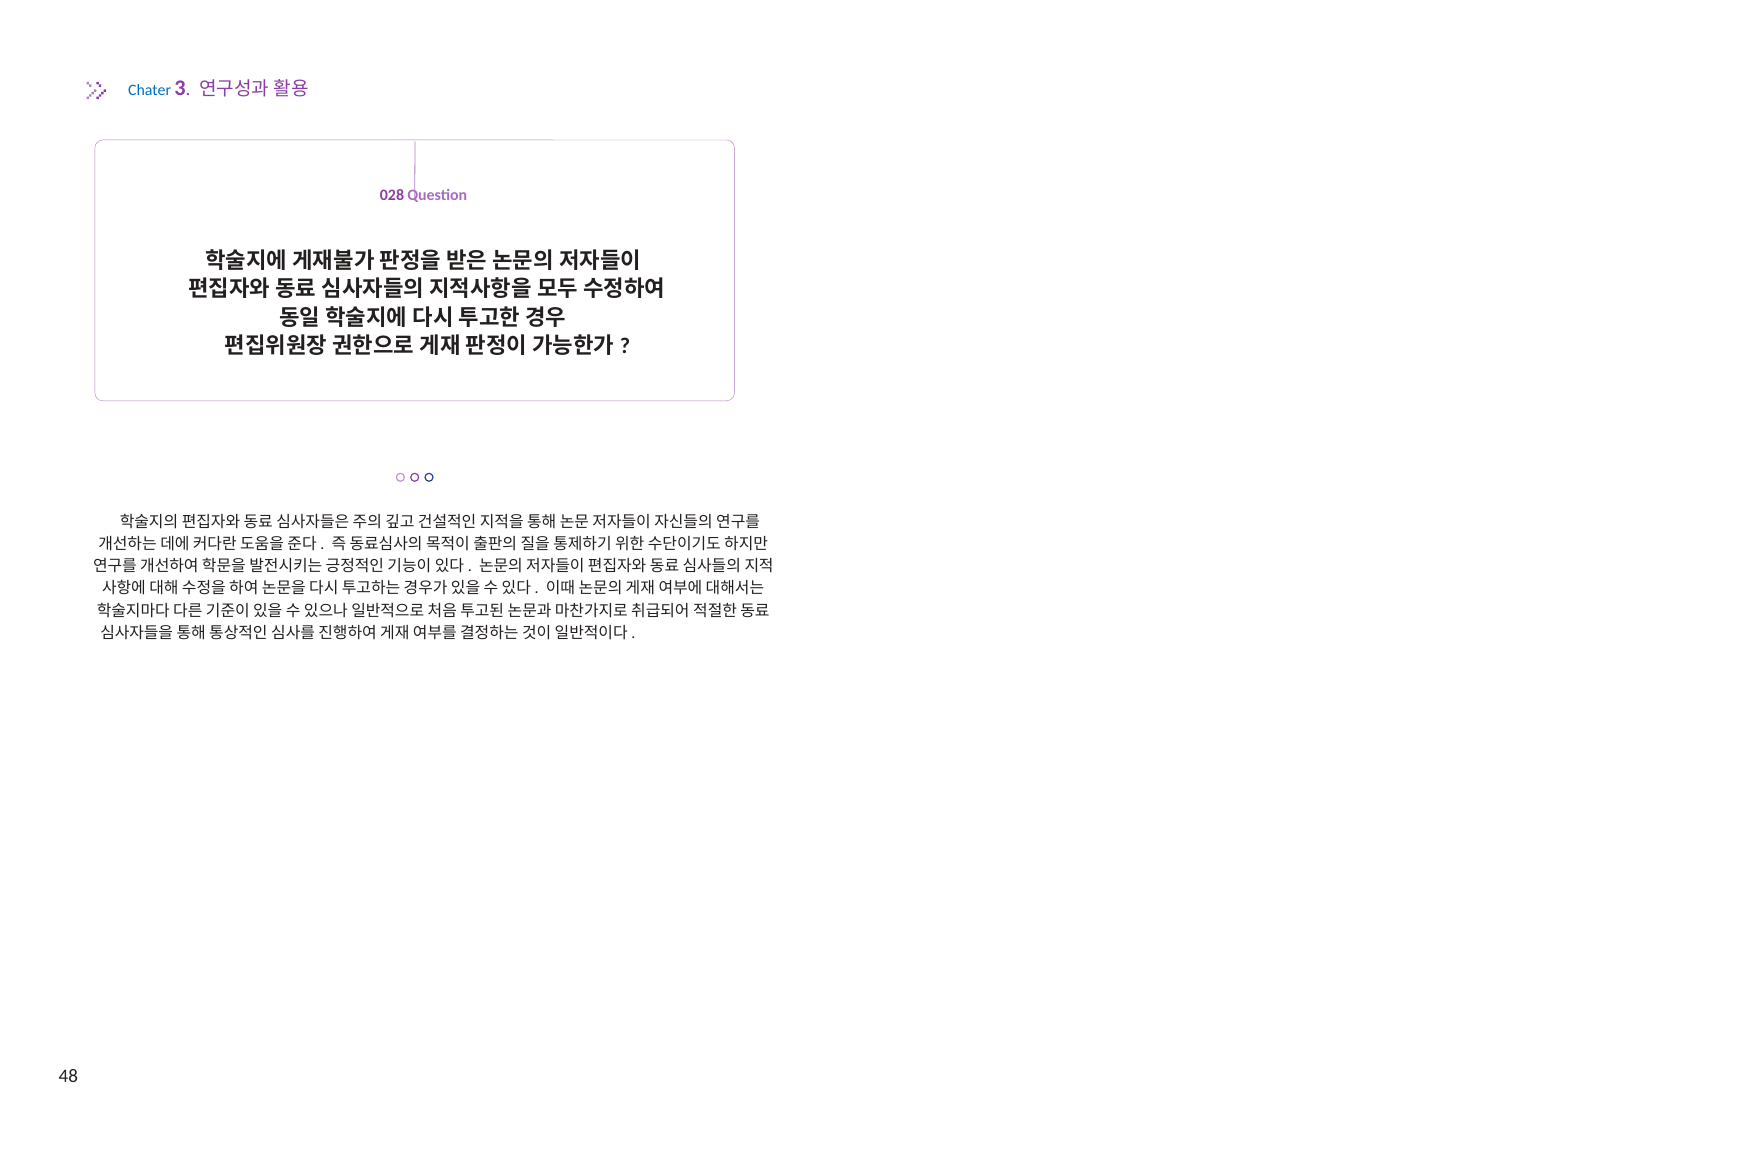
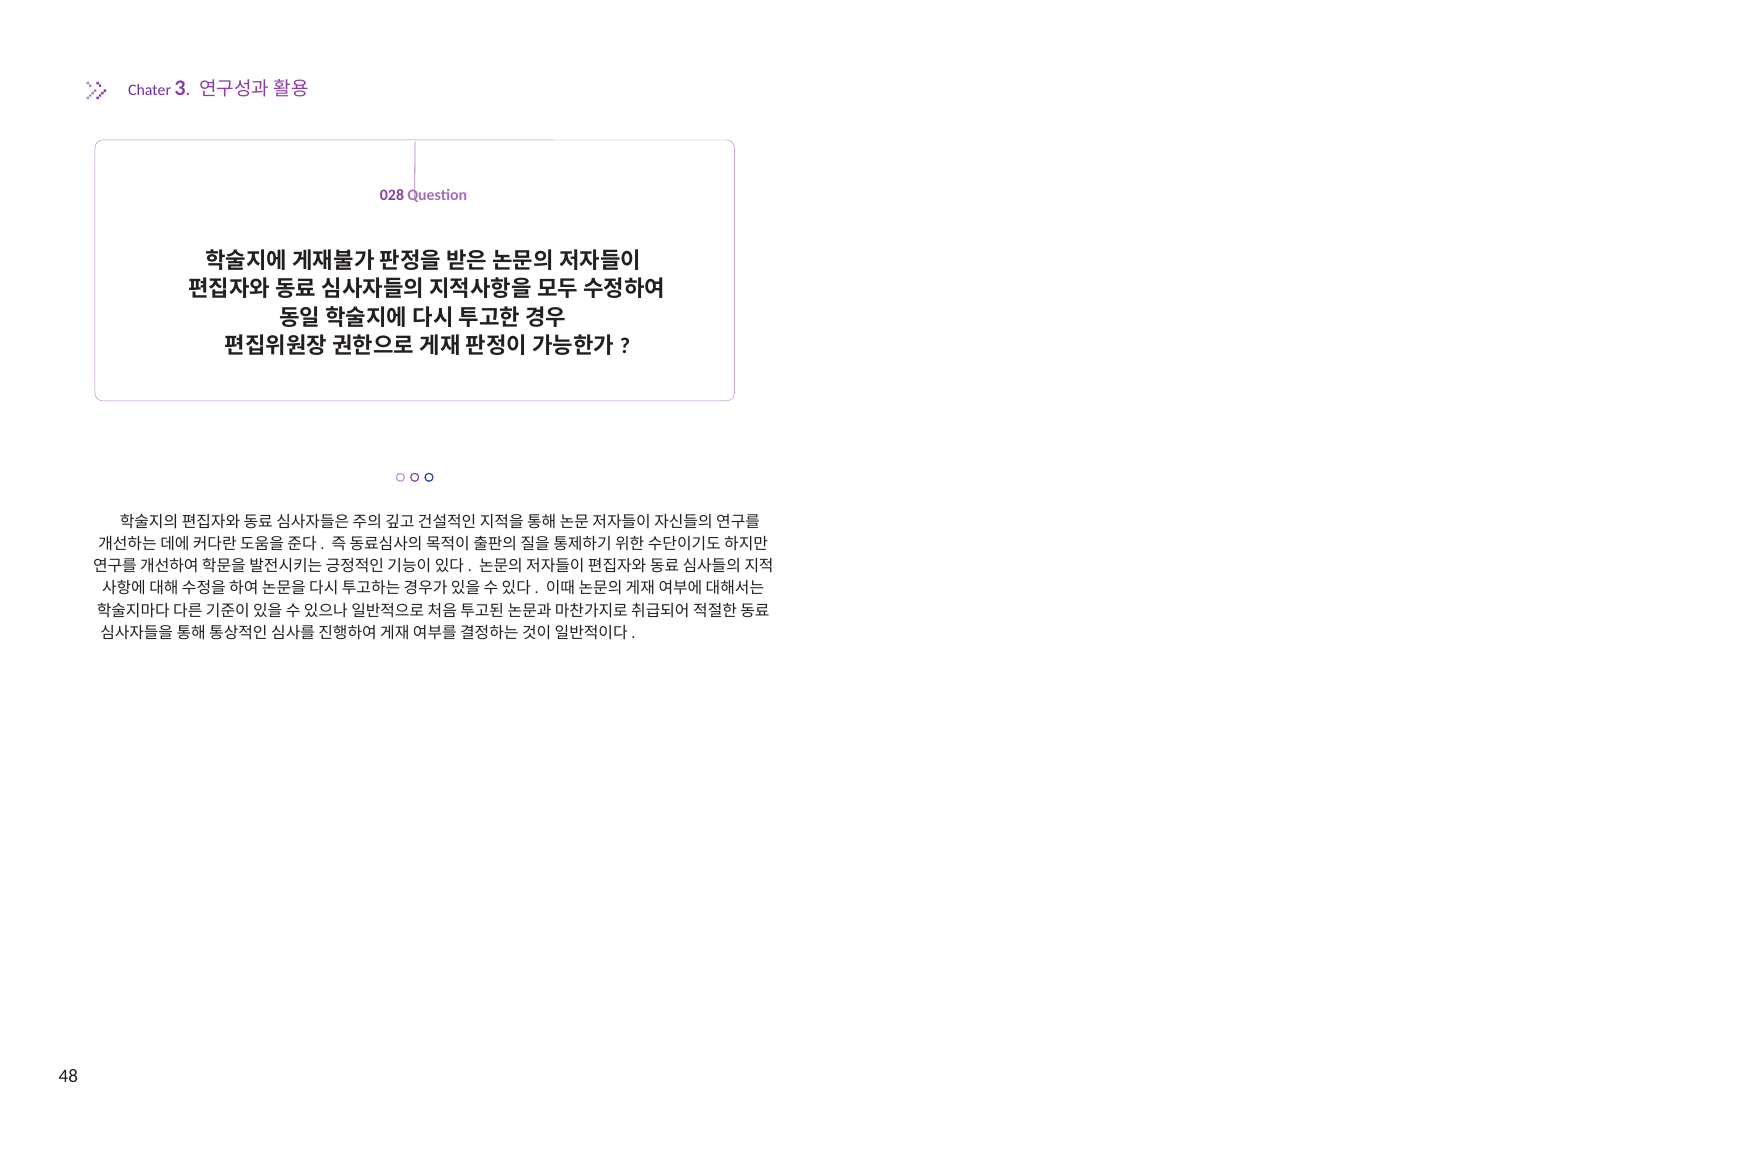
Chater colour: blue -> purple
